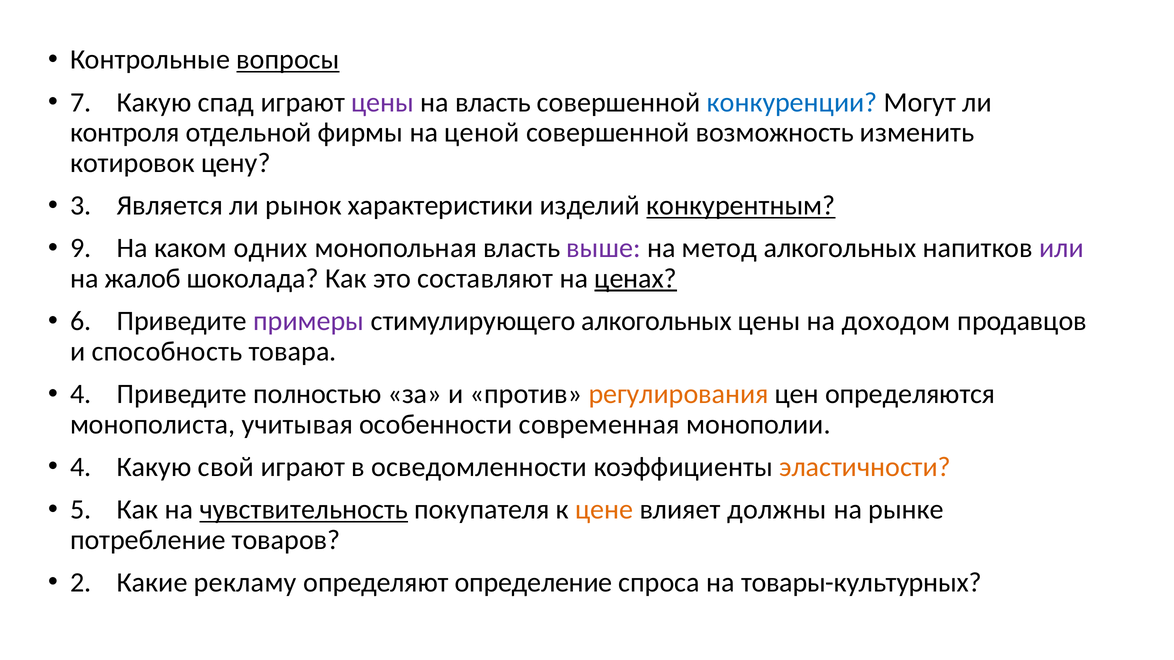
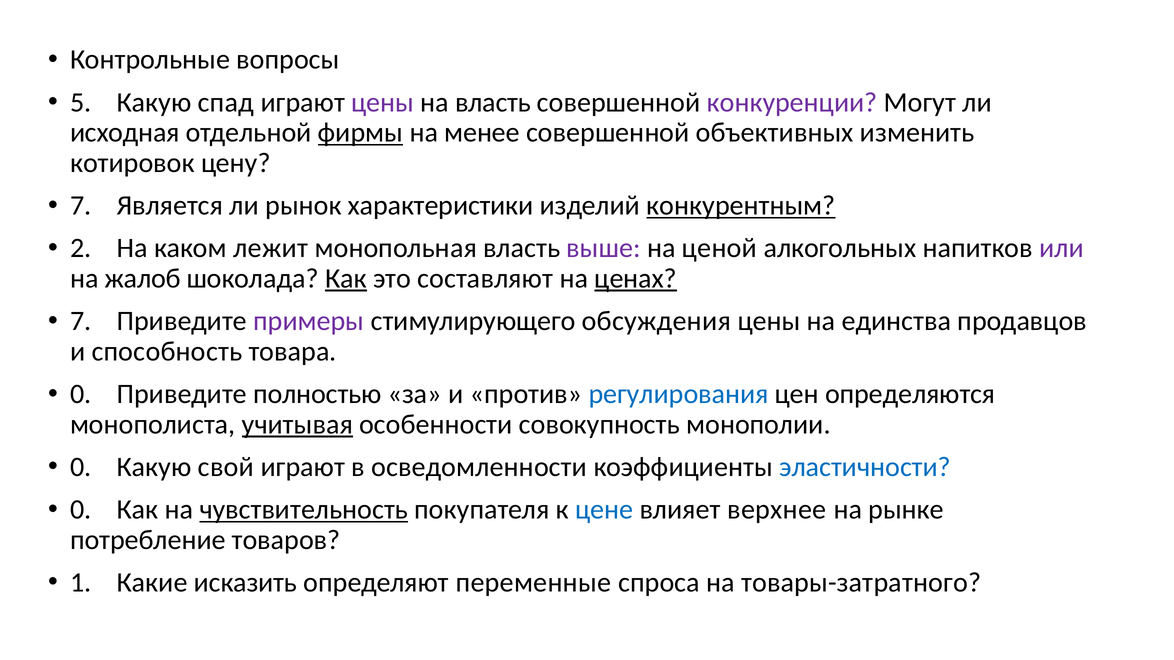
вопросы underline: present -> none
7: 7 -> 5
конкуренции colour: blue -> purple
контроля: контроля -> исходная
фирмы underline: none -> present
ценой: ценой -> менее
возможность: возможность -> объективных
3 at (81, 206): 3 -> 7
9: 9 -> 2
одних: одних -> лежит
метод: метод -> ценой
Как at (346, 279) underline: none -> present
6 at (81, 321): 6 -> 7
стимулирующего алкогольных: алкогольных -> обсуждения
доходом: доходом -> единства
4 at (81, 394): 4 -> 0
регулирования colour: orange -> blue
учитывая underline: none -> present
современная: современная -> совокупность
4 at (81, 467): 4 -> 0
эластичности colour: orange -> blue
5 at (81, 510): 5 -> 0
цене colour: orange -> blue
должны: должны -> верхнее
2: 2 -> 1
рекламу: рекламу -> исказить
определение: определение -> переменные
товары-культурных: товары-культурных -> товары-затратного
